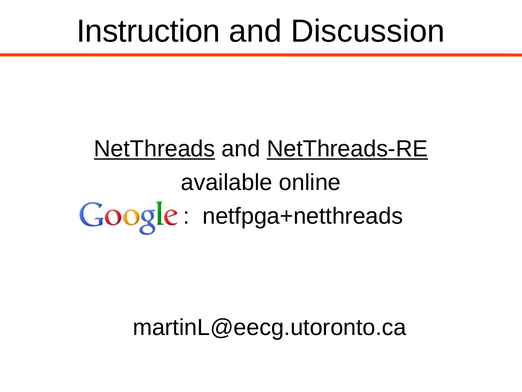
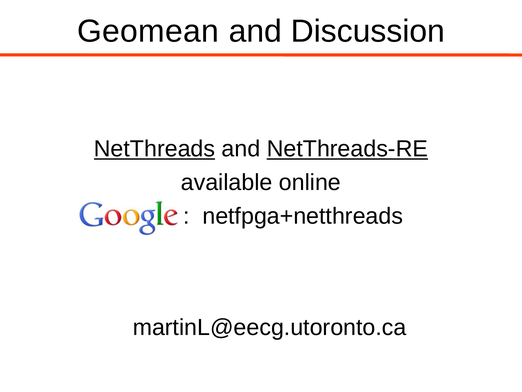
Instruction: Instruction -> Geomean
